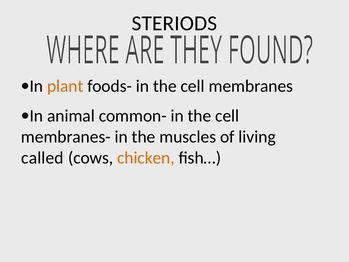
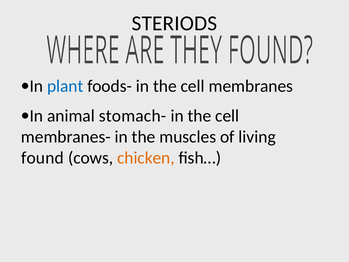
plant colour: orange -> blue
common-: common- -> stomach-
called: called -> found
